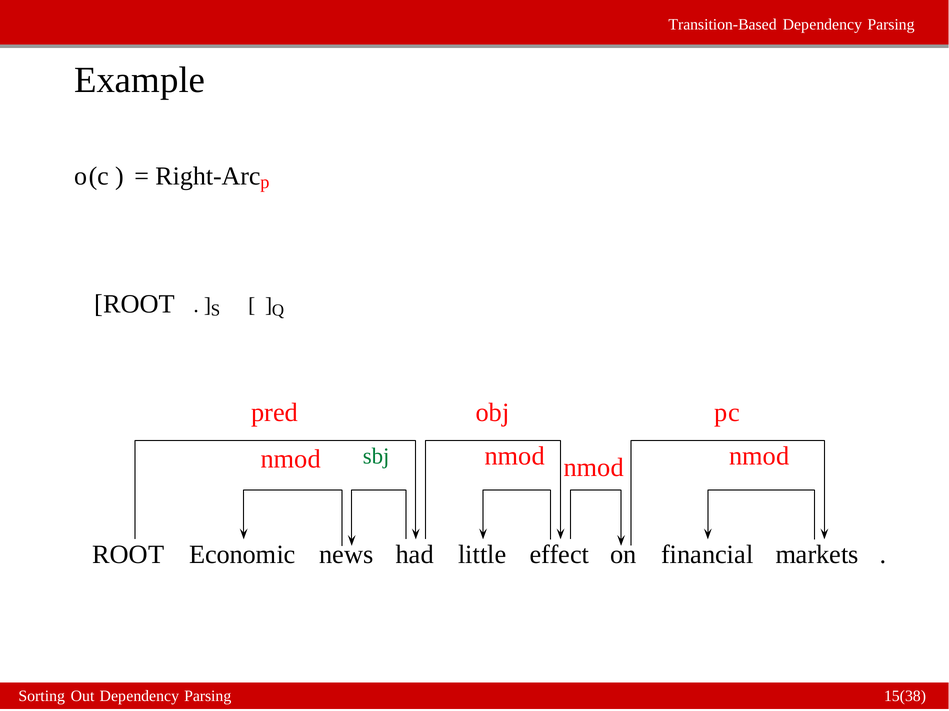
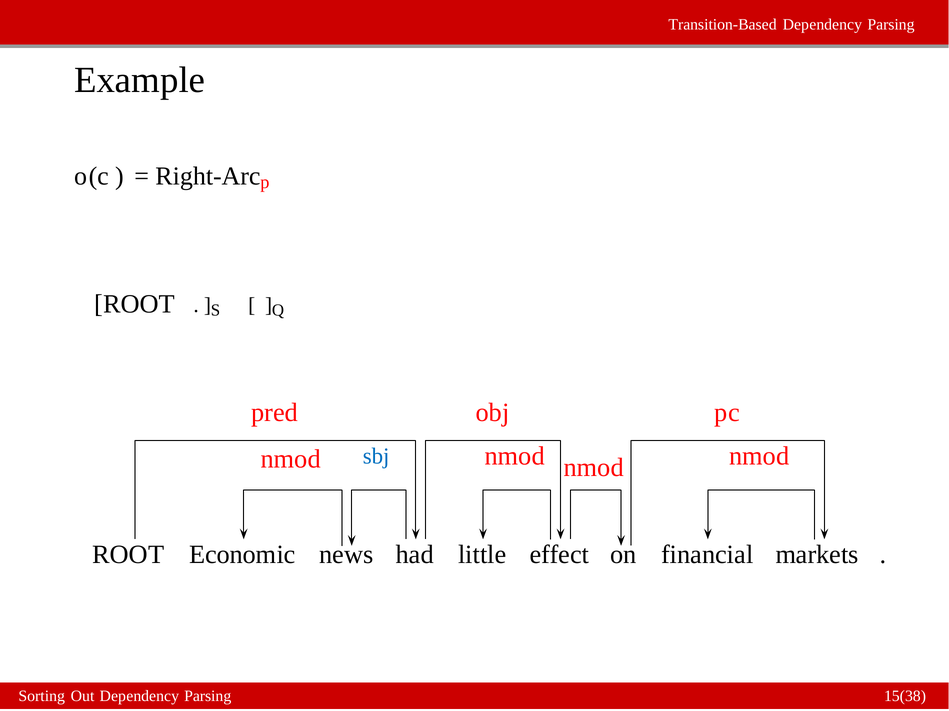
sbj colour: green -> blue
